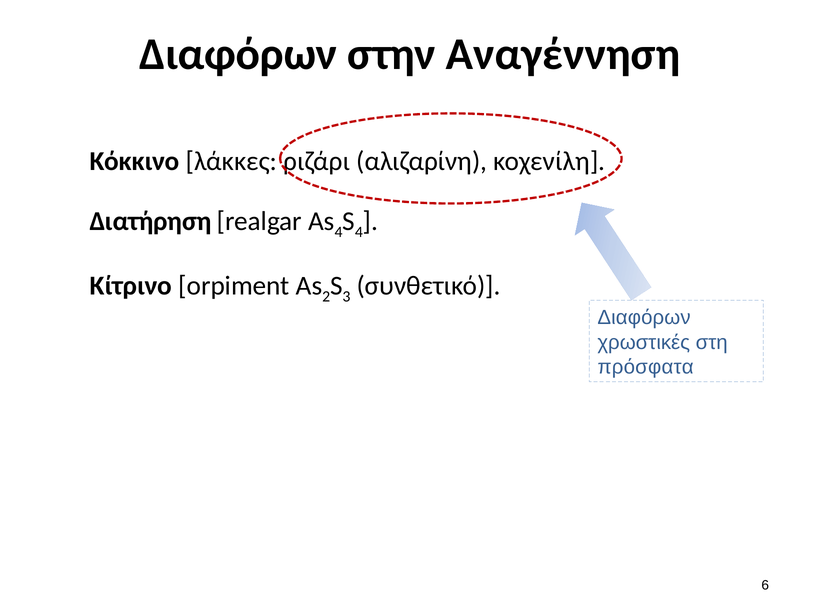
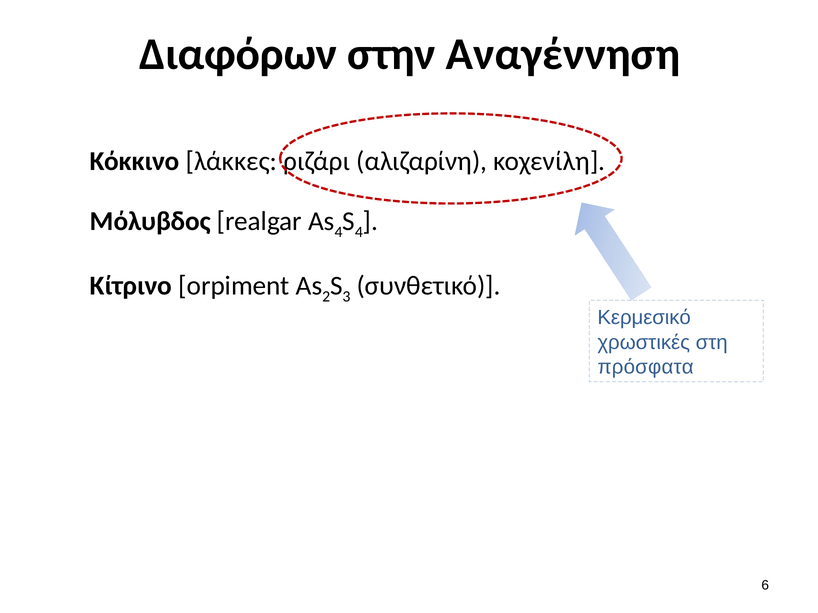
Διατήρηση: Διατήρηση -> Μόλυβδος
Διαφόρων at (644, 318): Διαφόρων -> Κερμεσικό
